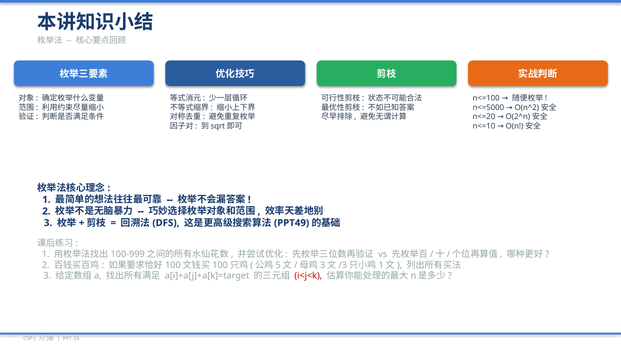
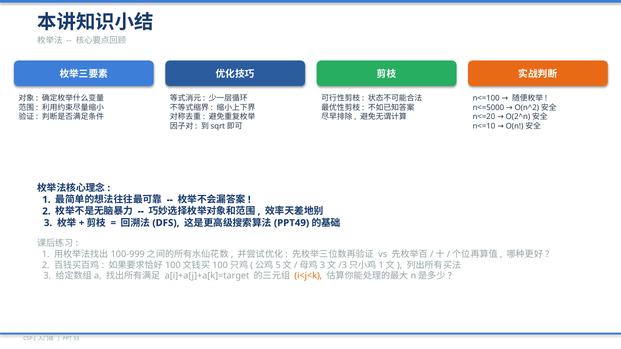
i<j<k colour: red -> orange
